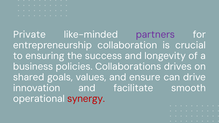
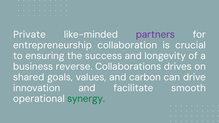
policies: policies -> reverse
ensure: ensure -> carbon
synergy colour: red -> green
